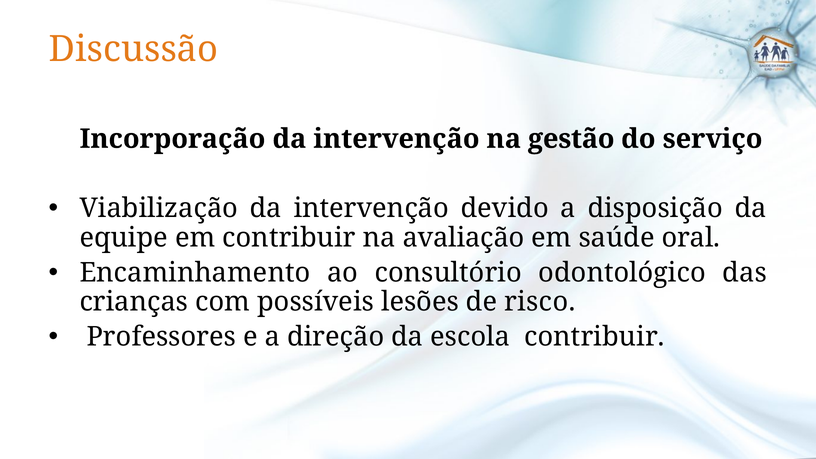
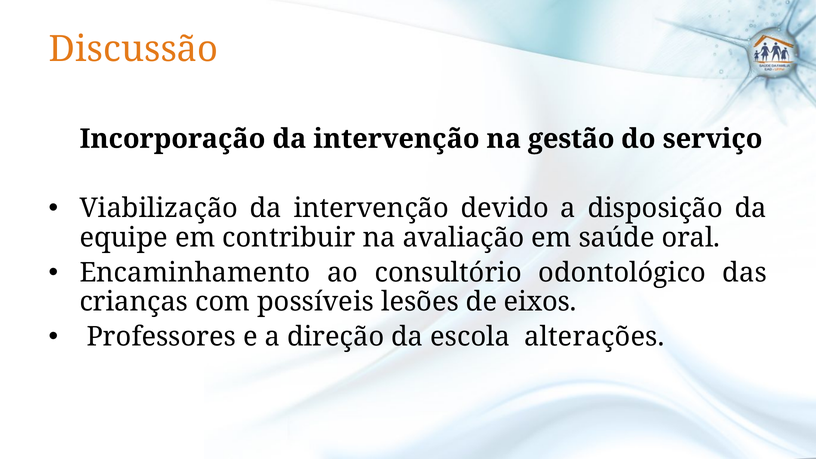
risco: risco -> eixos
escola contribuir: contribuir -> alterações
